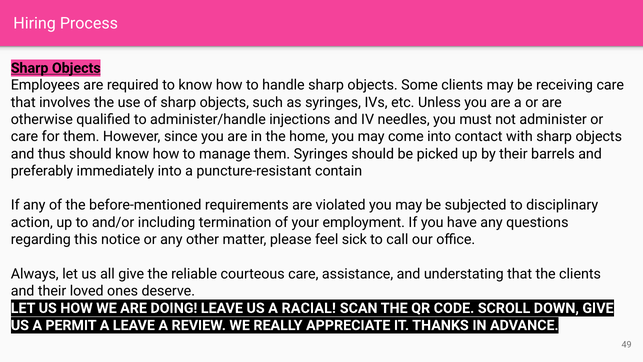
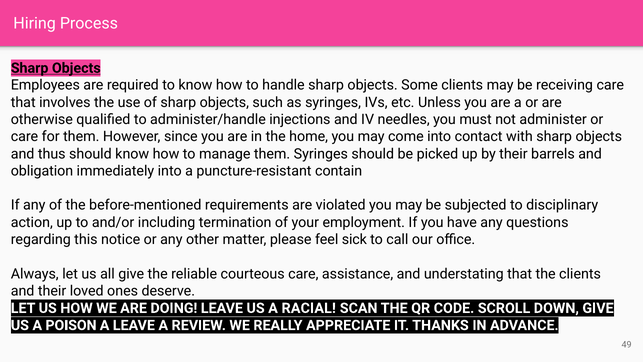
preferably: preferably -> obligation
PERMIT: PERMIT -> POISON
